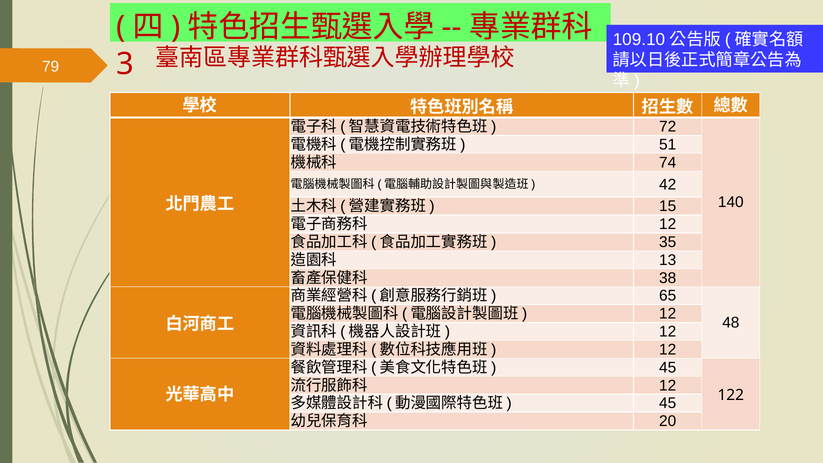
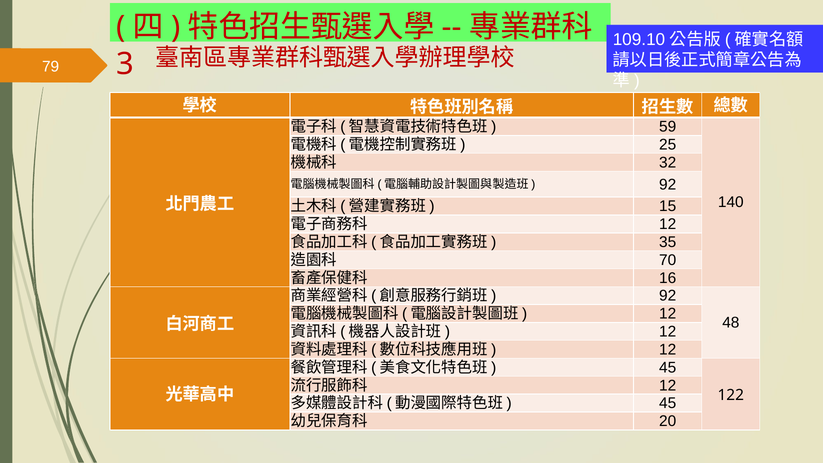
72: 72 -> 59
51: 51 -> 25
74: 74 -> 32
42 at (668, 184): 42 -> 92
13: 13 -> 70
38: 38 -> 16
65 at (668, 296): 65 -> 92
